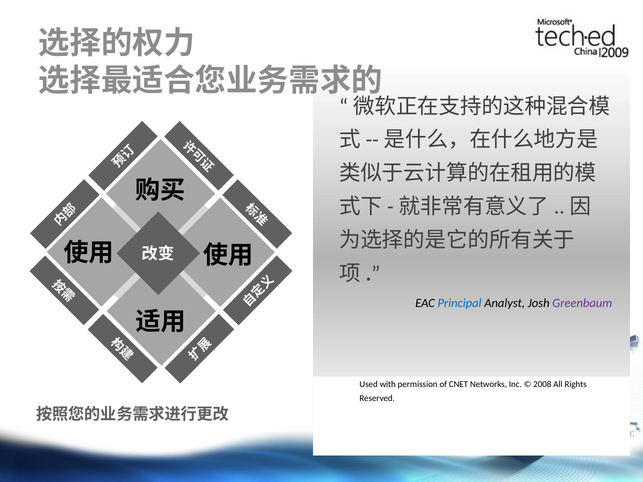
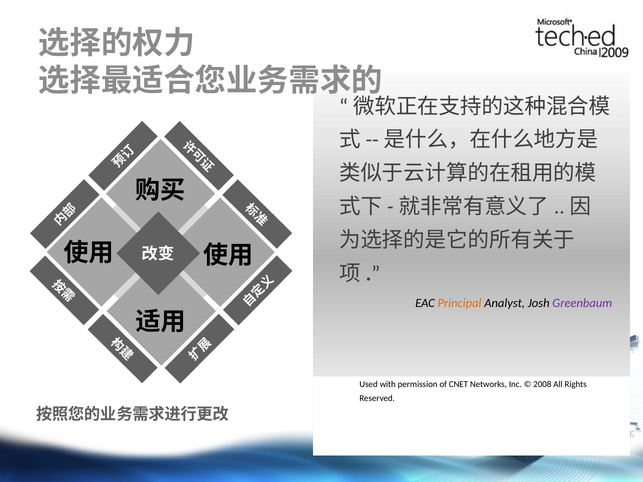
Principal colour: blue -> orange
